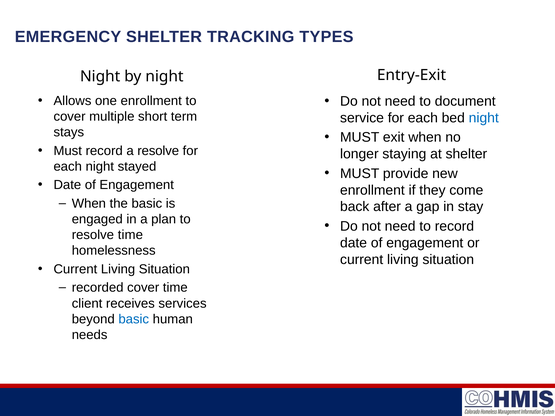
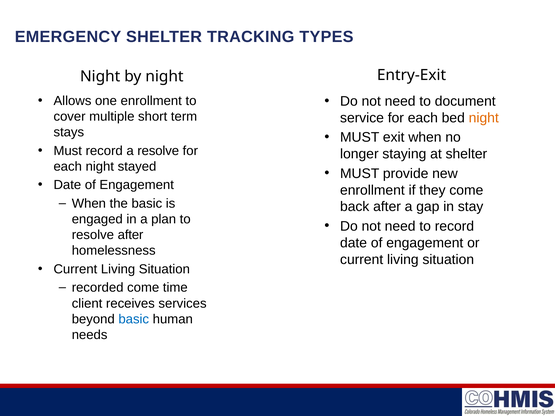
night at (484, 118) colour: blue -> orange
resolve time: time -> after
recorded cover: cover -> come
